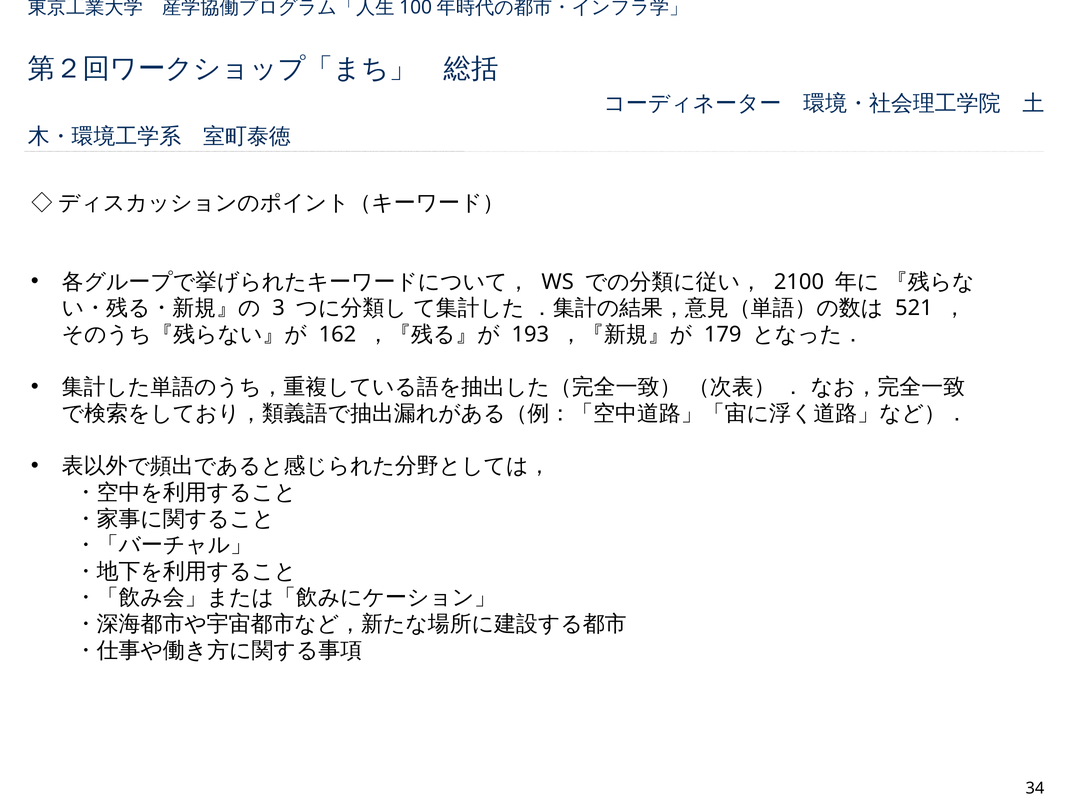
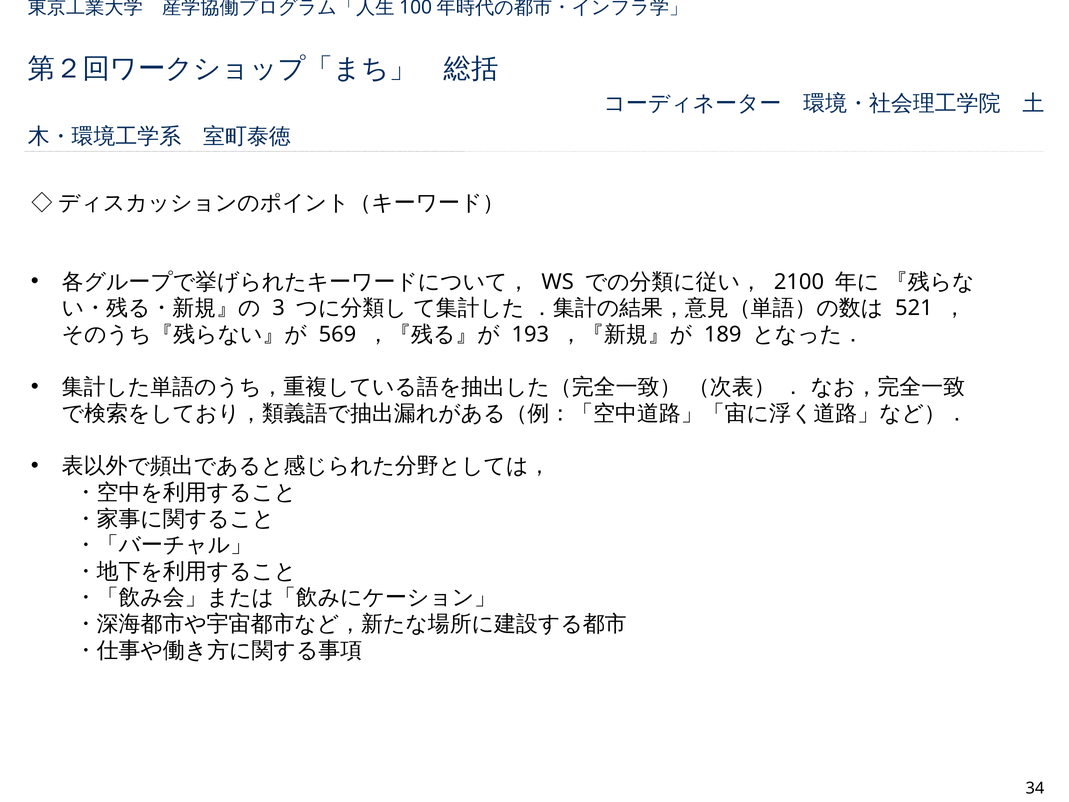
162: 162 -> 569
179: 179 -> 189
